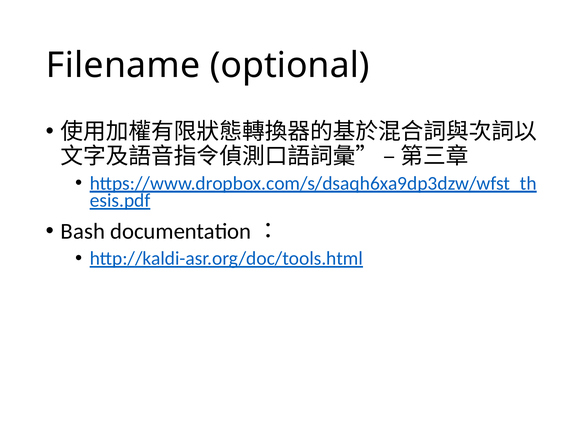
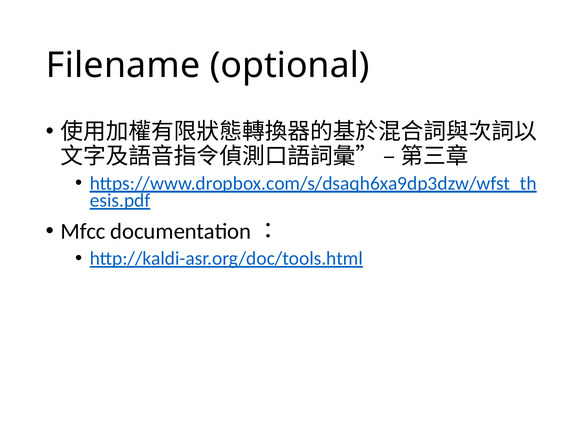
Bash: Bash -> Mfcc
